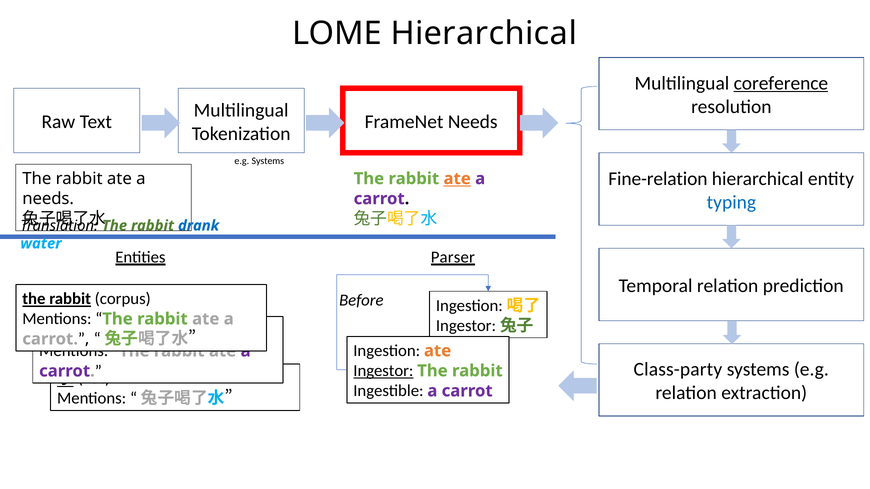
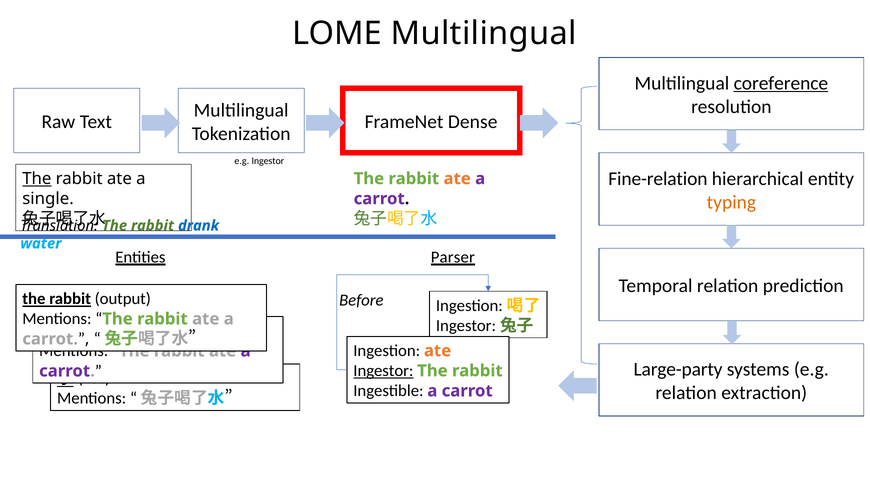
LOME Hierarchical: Hierarchical -> Multilingual
FrameNet Needs: Needs -> Dense
e.g Systems: Systems -> Ingestor
The at (37, 179) underline: none -> present
ate at (457, 179) underline: present -> none
needs at (48, 199): needs -> single
typing colour: blue -> orange
corpus: corpus -> output
Class-party: Class-party -> Large-party
